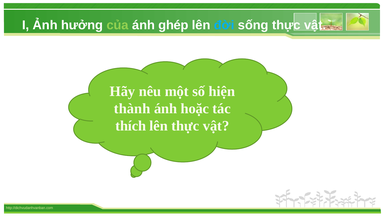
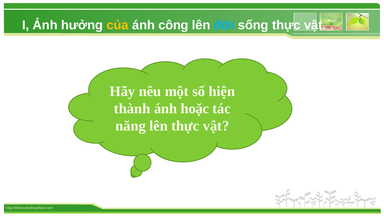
của colour: light green -> yellow
ghép: ghép -> công
thích: thích -> năng
